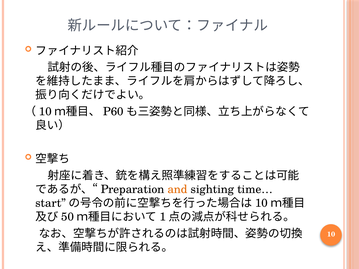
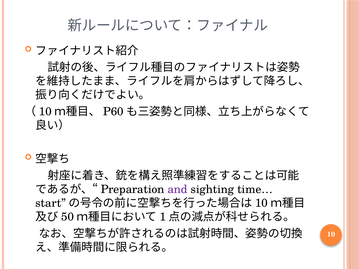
and colour: orange -> purple
